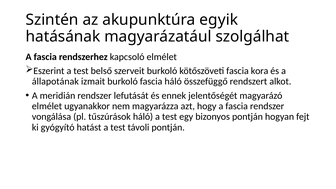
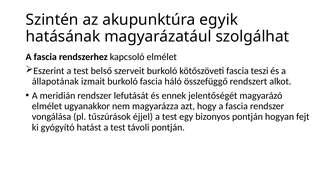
kora: kora -> teszi
tűszúrások háló: háló -> éjjel
